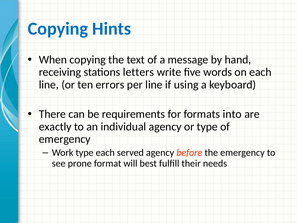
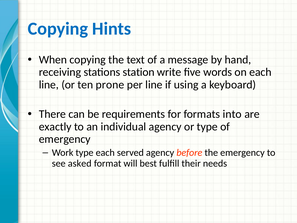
letters: letters -> station
errors: errors -> prone
prone: prone -> asked
